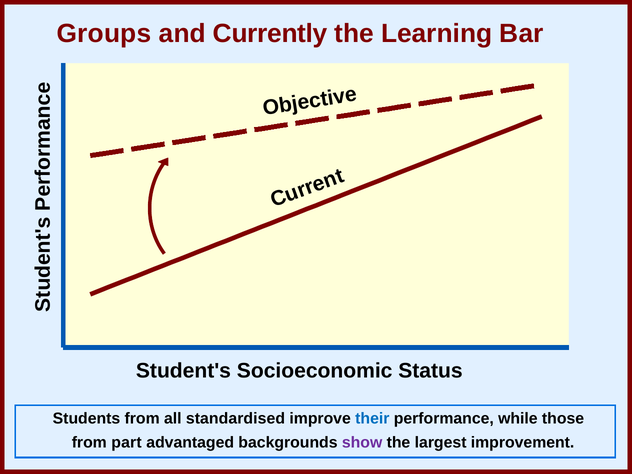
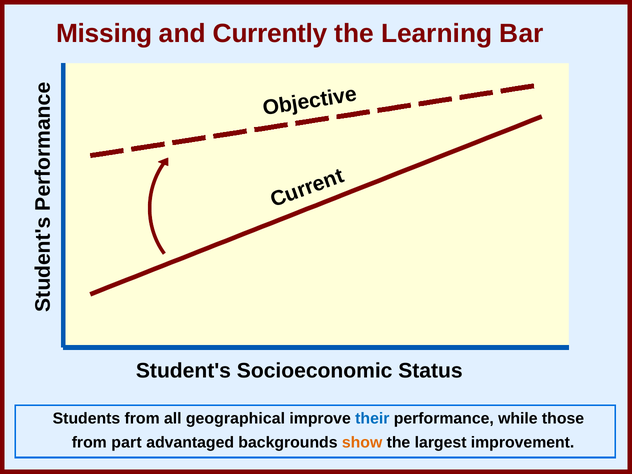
Groups: Groups -> Missing
standardised: standardised -> geographical
show colour: purple -> orange
